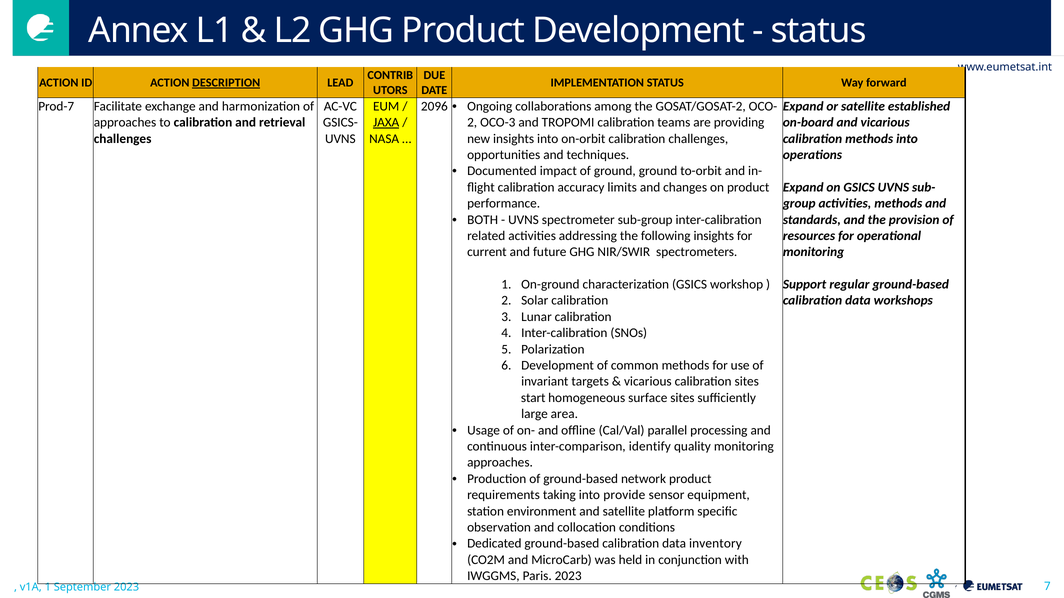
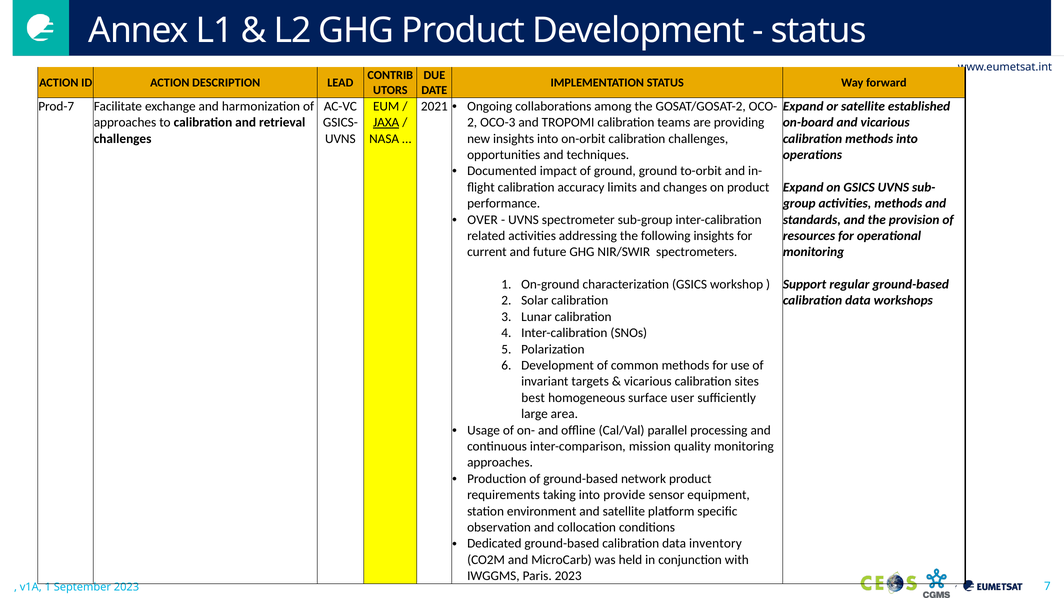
DESCRIPTION underline: present -> none
2096: 2096 -> 2021
BOTH: BOTH -> OVER
start: start -> best
surface sites: sites -> user
identify: identify -> mission
